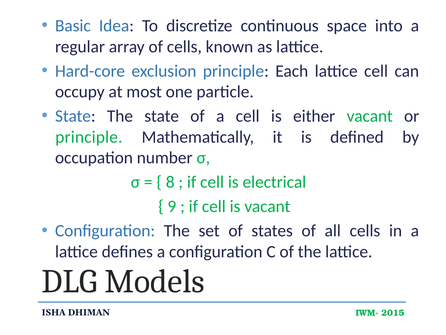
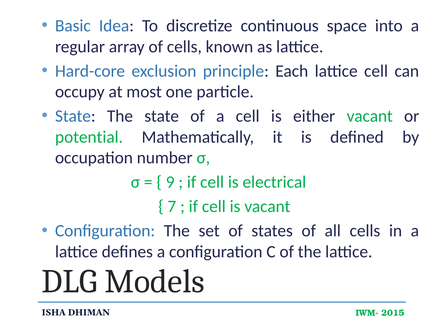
principle at (89, 137): principle -> potential
8: 8 -> 9
9: 9 -> 7
